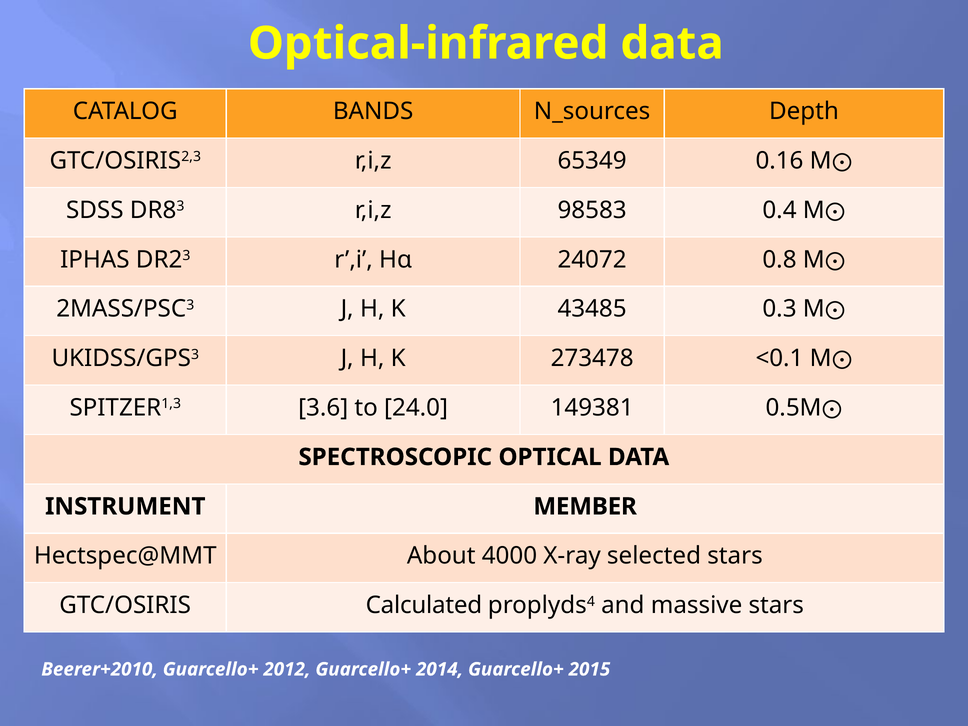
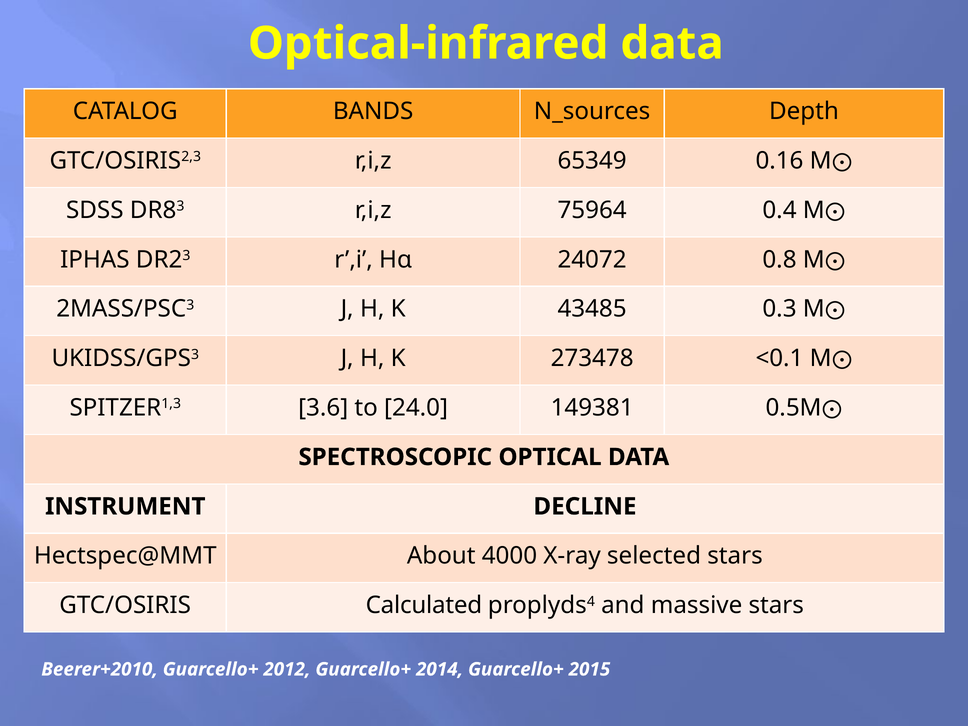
98583: 98583 -> 75964
MEMBER: MEMBER -> DECLINE
